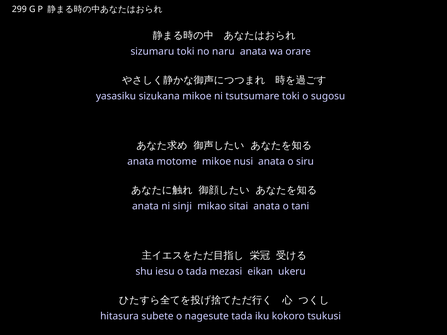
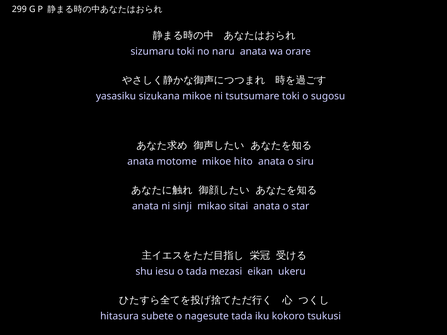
nusi: nusi -> hito
tani: tani -> star
